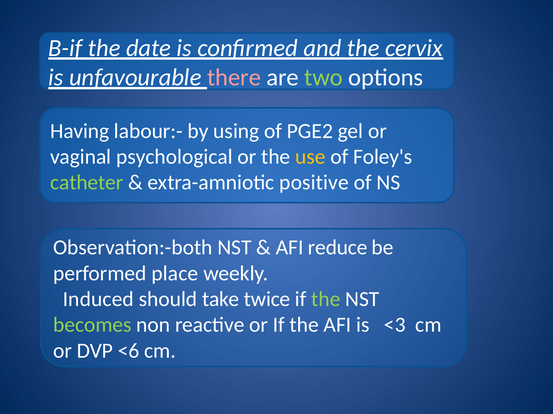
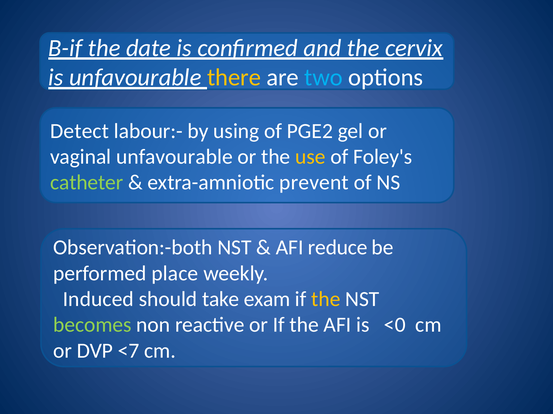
there colour: pink -> yellow
two colour: light green -> light blue
Having: Having -> Detect
vaginal psychological: psychological -> unfavourable
positive: positive -> prevent
twice: twice -> exam
the at (326, 300) colour: light green -> yellow
<3: <3 -> <0
<6: <6 -> <7
